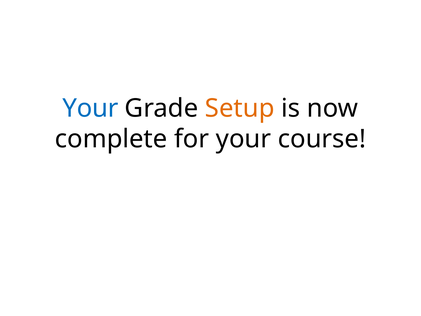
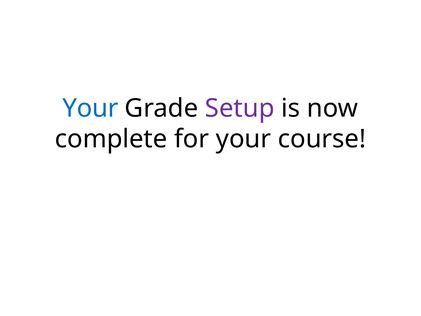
Setup colour: orange -> purple
